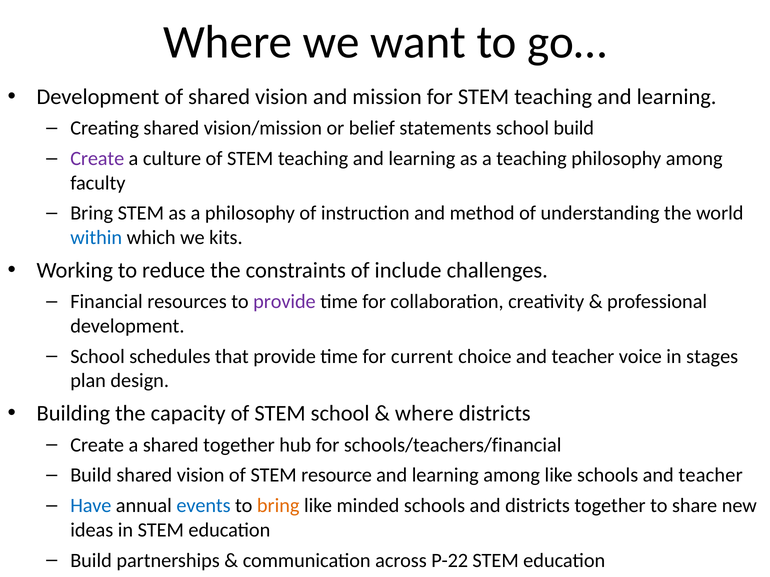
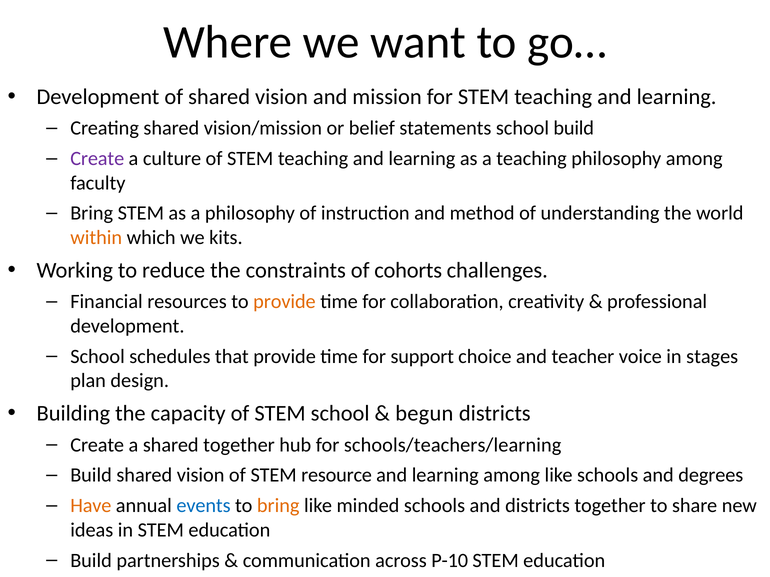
within colour: blue -> orange
include: include -> cohorts
provide at (284, 302) colour: purple -> orange
current: current -> support
where at (424, 414): where -> begun
schools/teachers/financial: schools/teachers/financial -> schools/teachers/learning
schools and teacher: teacher -> degrees
Have colour: blue -> orange
P-22: P-22 -> P-10
